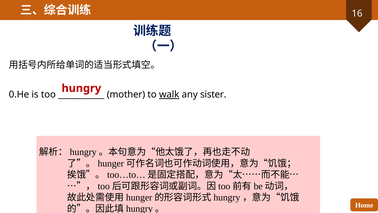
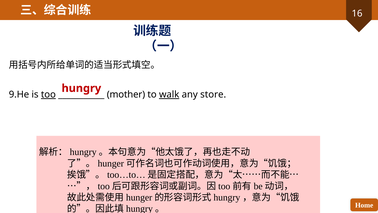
0.He: 0.He -> 9.He
too underline: none -> present
sister: sister -> store
